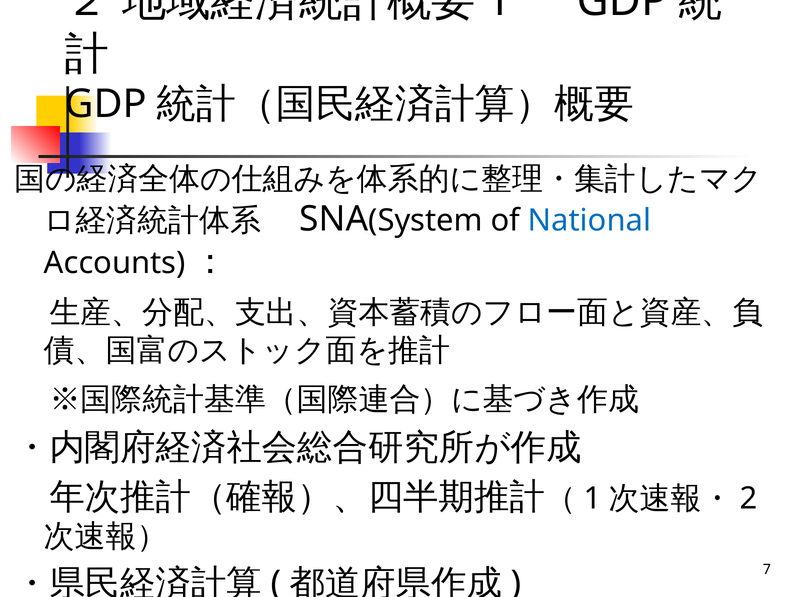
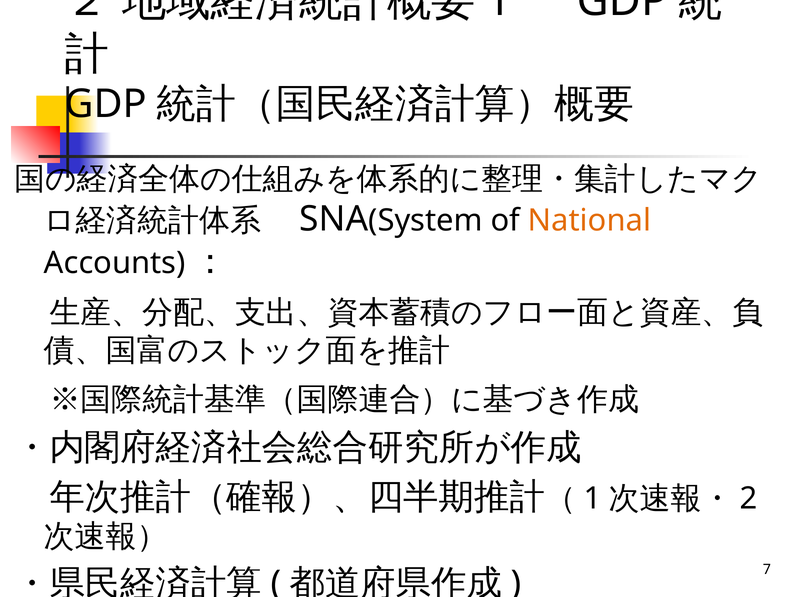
National colour: blue -> orange
